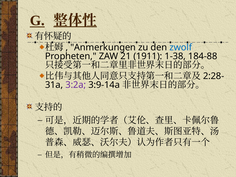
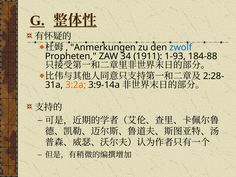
21: 21 -> 34
1-38: 1-38 -> 1-93
3:2a colour: purple -> orange
